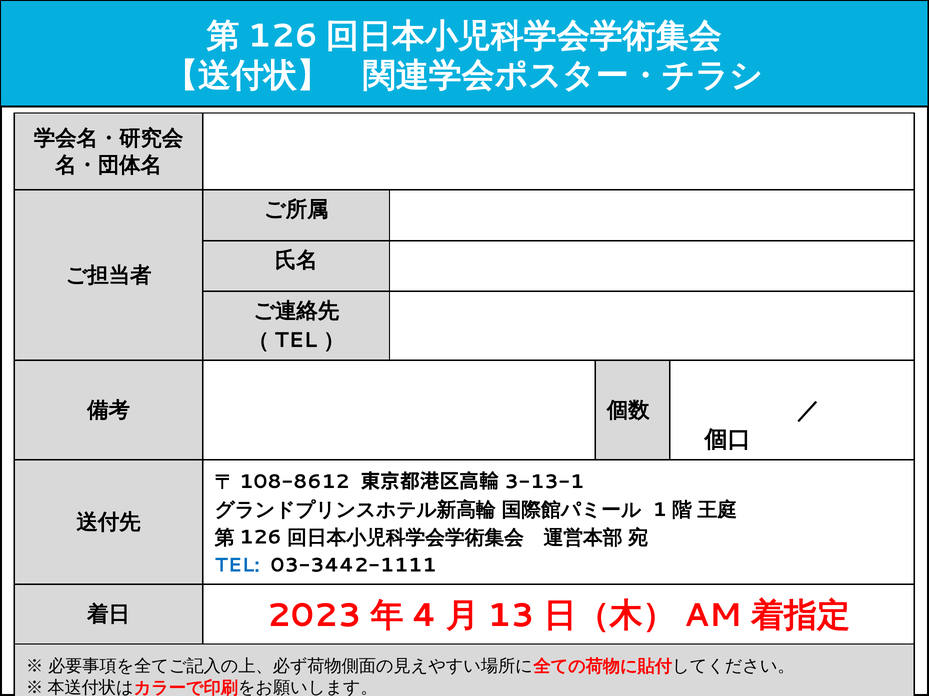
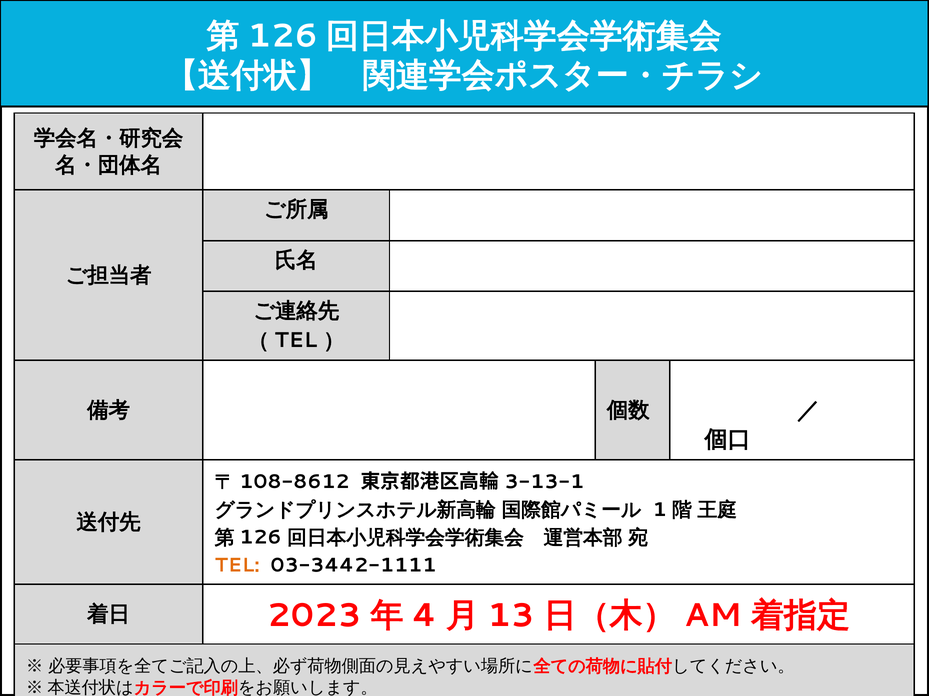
TEL colour: blue -> orange
